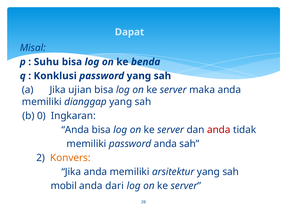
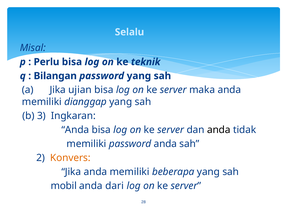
Dapat: Dapat -> Selalu
Suhu: Suhu -> Perlu
benda: benda -> teknik
Konklusi: Konklusi -> Bilangan
0: 0 -> 3
anda at (219, 130) colour: red -> black
arsitektur: arsitektur -> beberapa
